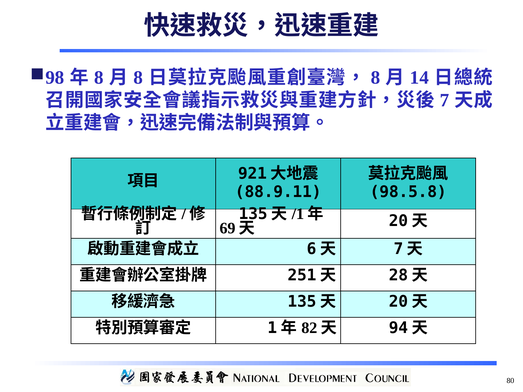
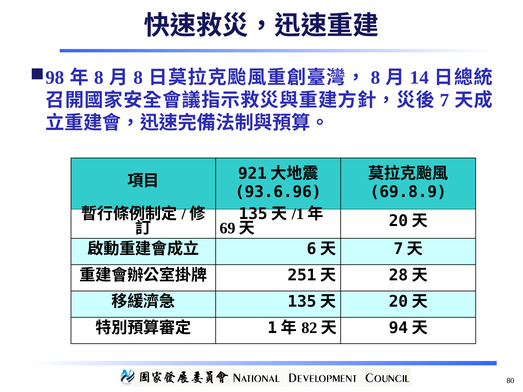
88.9.11: 88.9.11 -> 93.6.96
98.5.8: 98.5.8 -> 69.8.9
